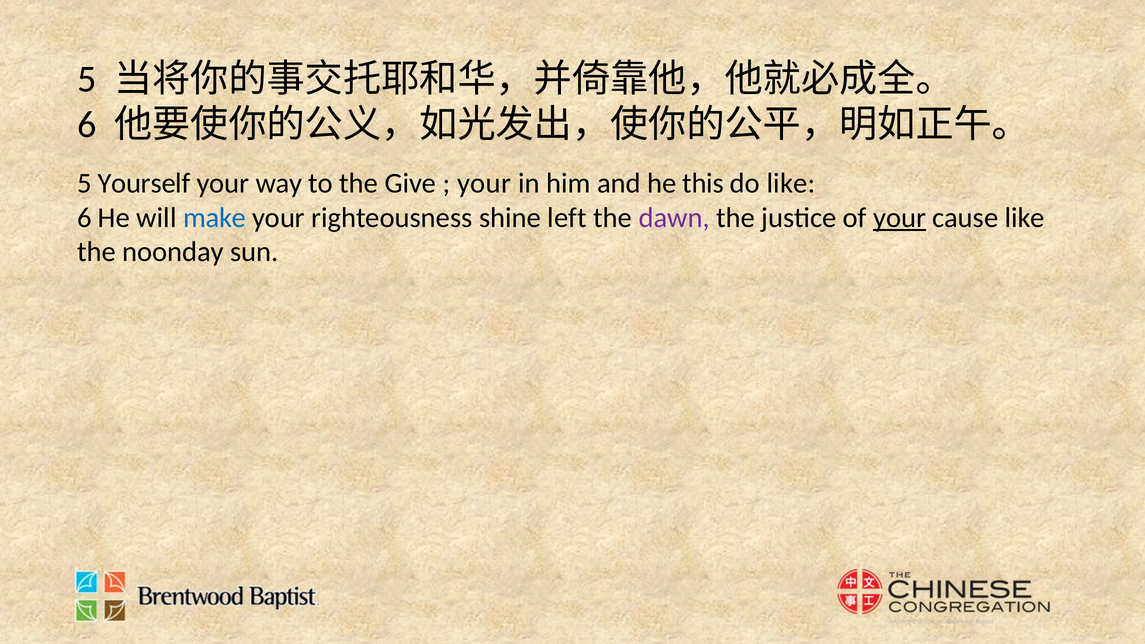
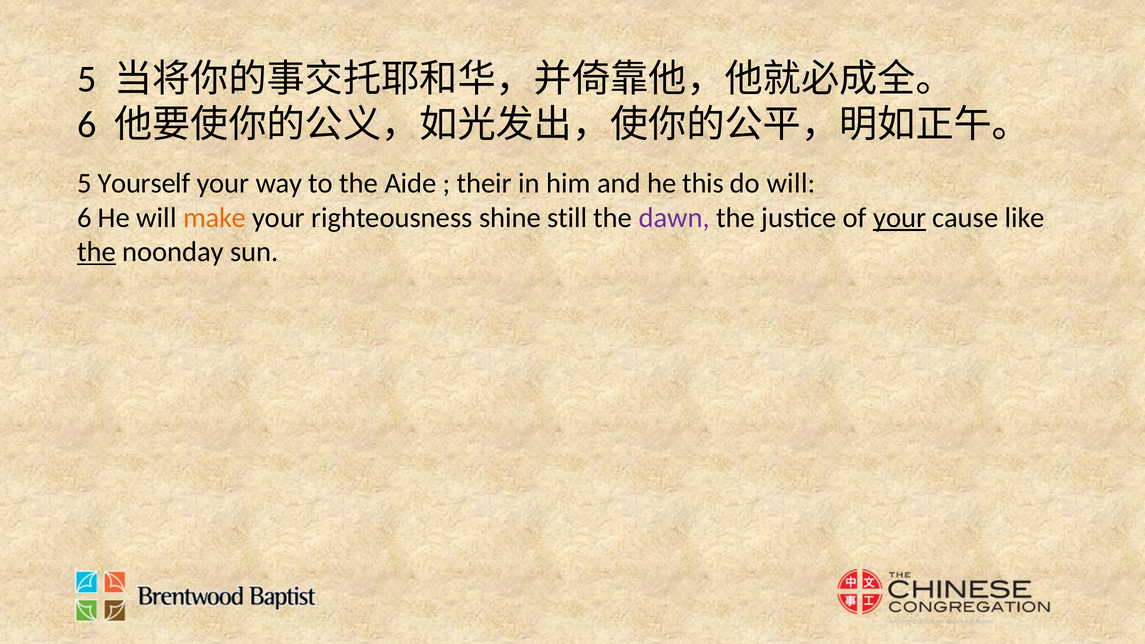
Give: Give -> Aide
your at (484, 183): your -> their
do like: like -> will
make colour: blue -> orange
left: left -> still
the at (96, 252) underline: none -> present
